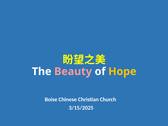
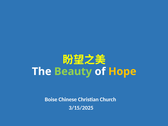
Beauty colour: pink -> light green
